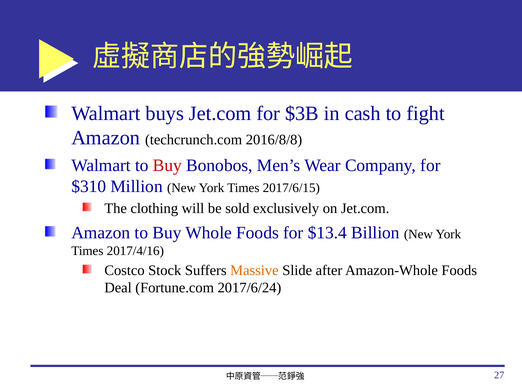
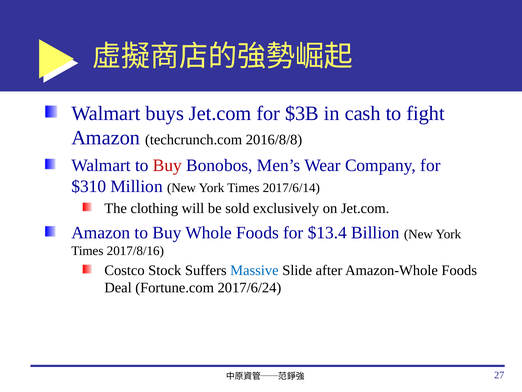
2017/6/15: 2017/6/15 -> 2017/6/14
2017/4/16: 2017/4/16 -> 2017/8/16
Massive colour: orange -> blue
